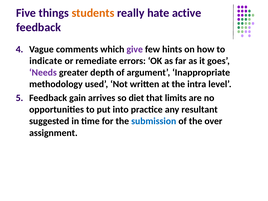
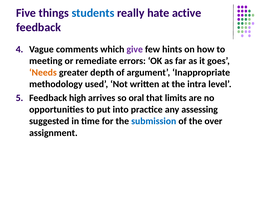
students colour: orange -> blue
indicate: indicate -> meeting
Needs colour: purple -> orange
gain: gain -> high
diet: diet -> oral
resultant: resultant -> assessing
